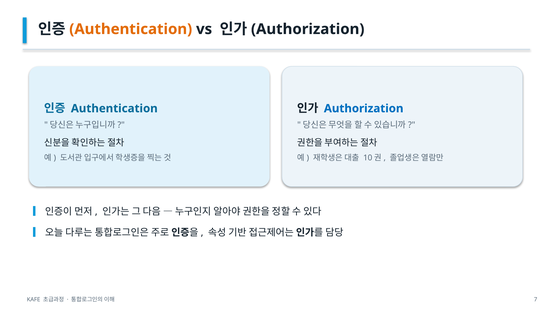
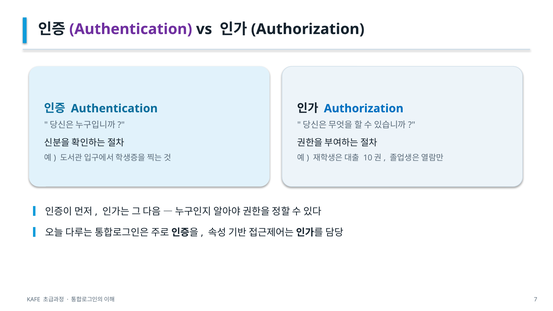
Authentication at (131, 29) colour: orange -> purple
